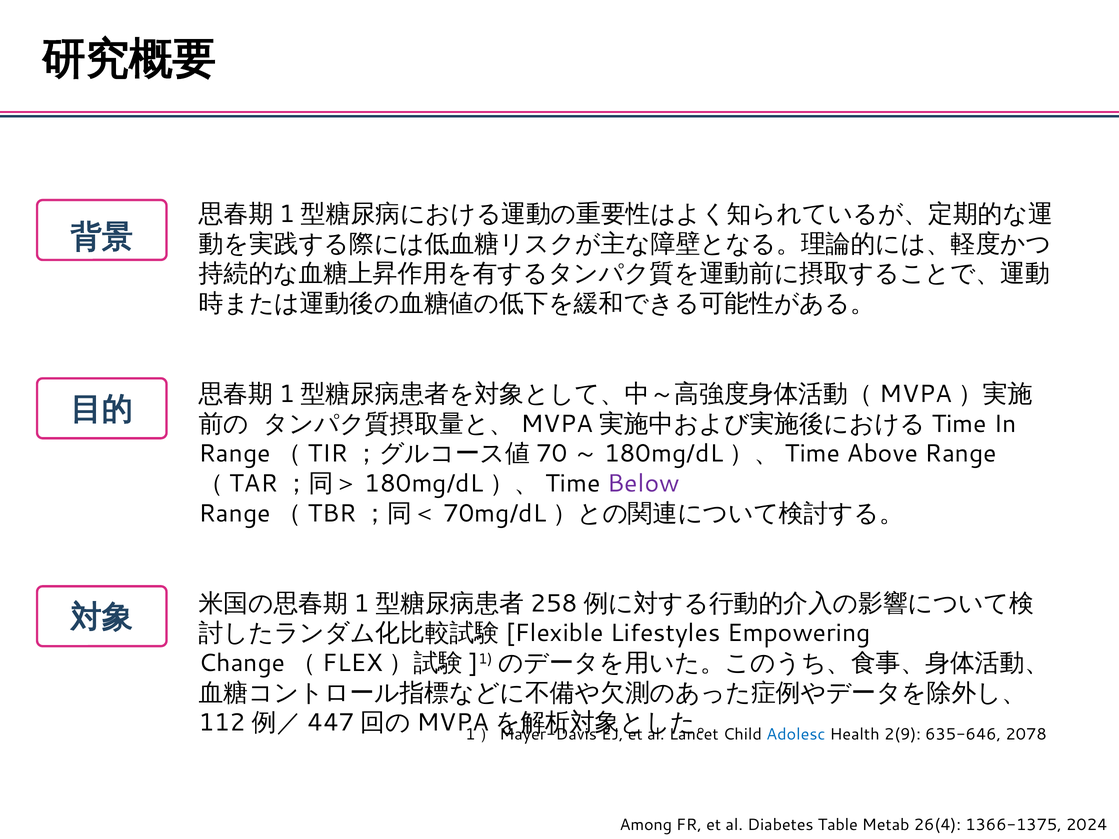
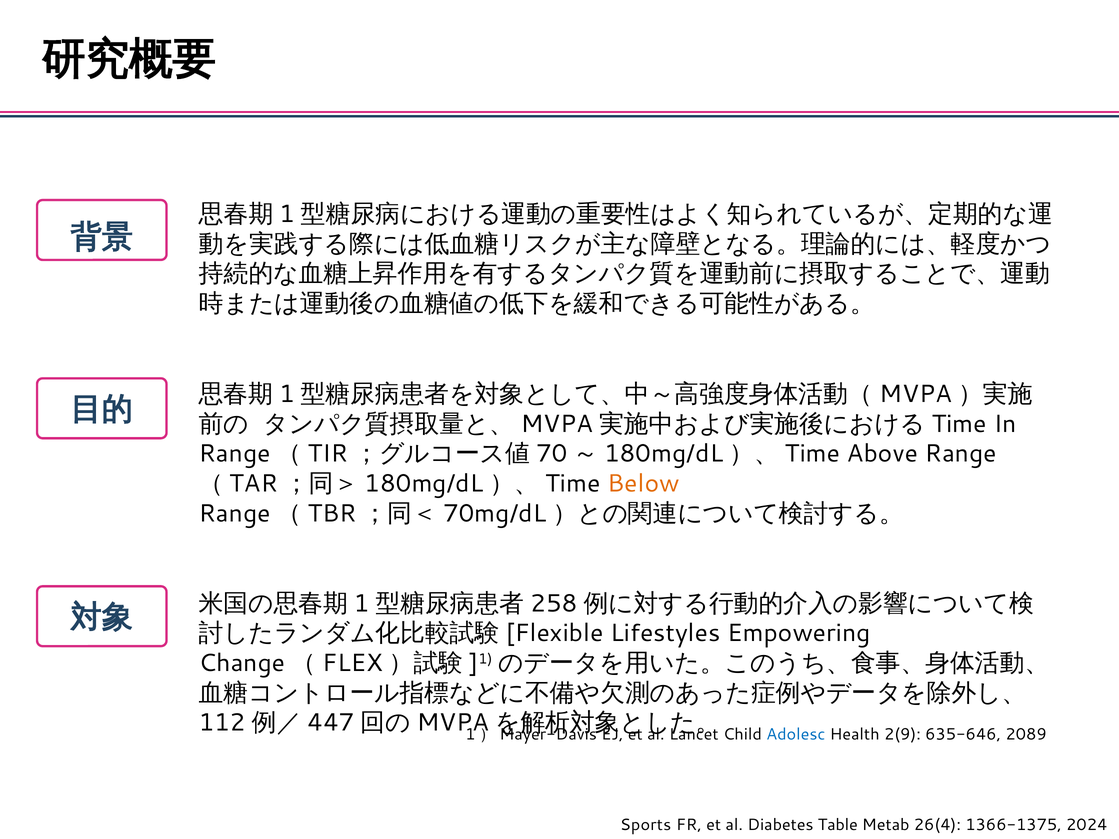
Below colour: purple -> orange
2078: 2078 -> 2089
Among: Among -> Sports
